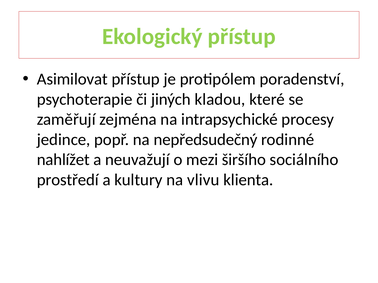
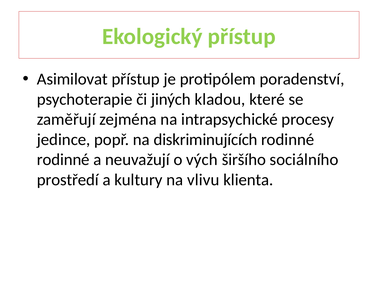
nepředsudečný: nepředsudečný -> diskriminujících
nahlížet at (63, 160): nahlížet -> rodinné
mezi: mezi -> vých
